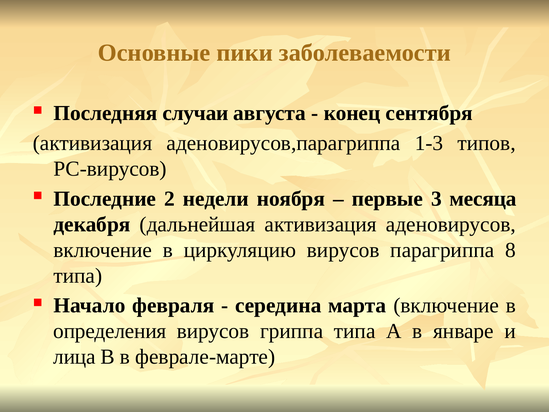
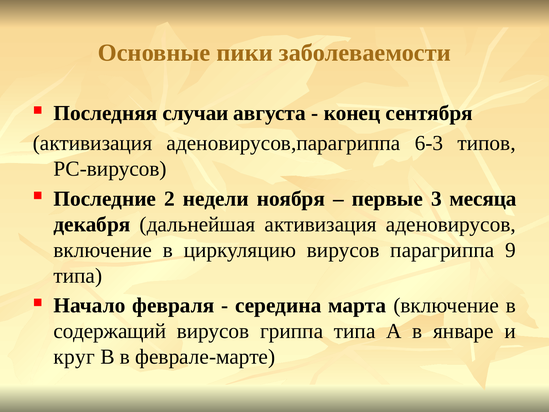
1-3: 1-3 -> 6-3
8: 8 -> 9
определения: определения -> содержащий
лица: лица -> круг
